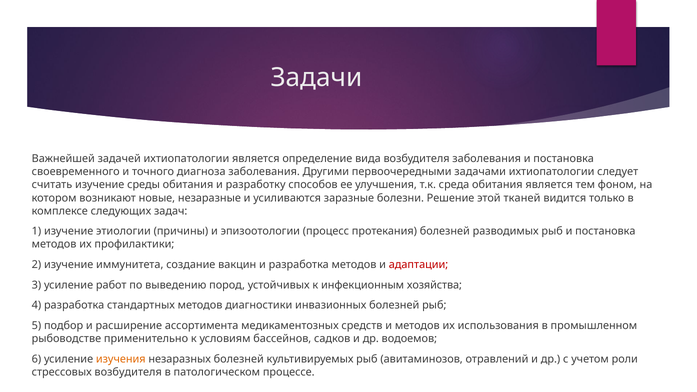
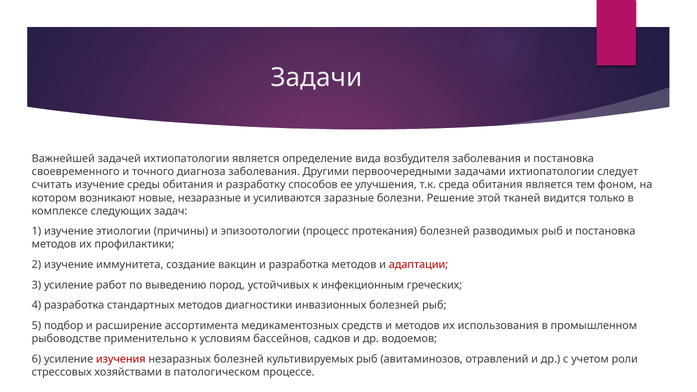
хозяйства: хозяйства -> греческих
изучения colour: orange -> red
стрессовых возбудителя: возбудителя -> хозяйствами
